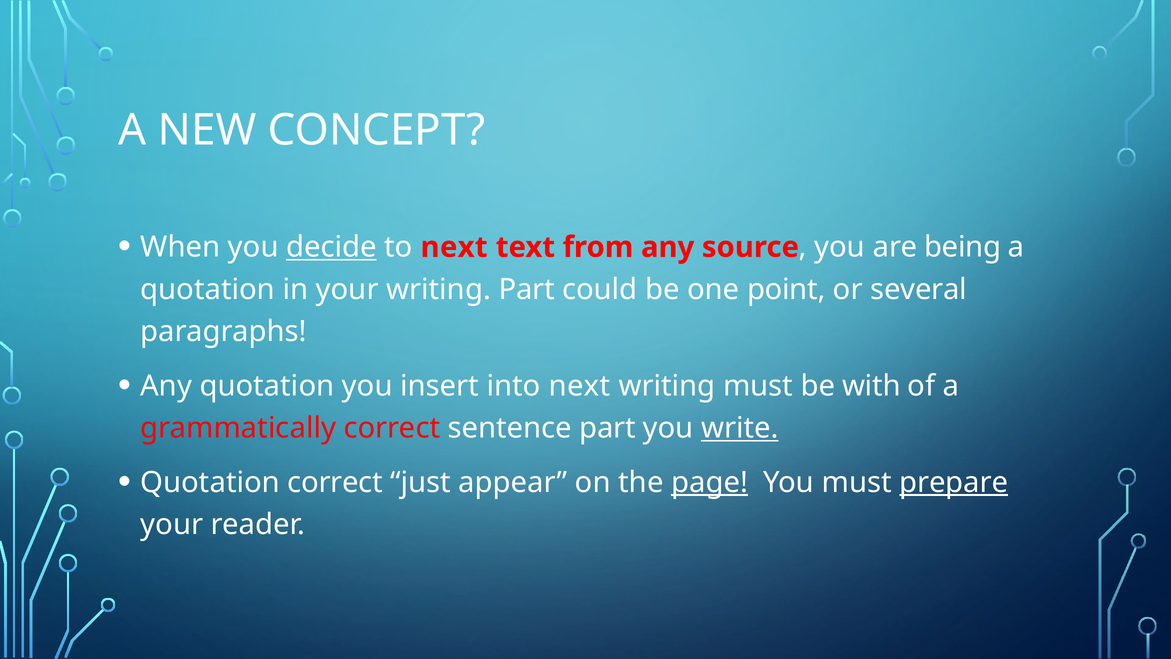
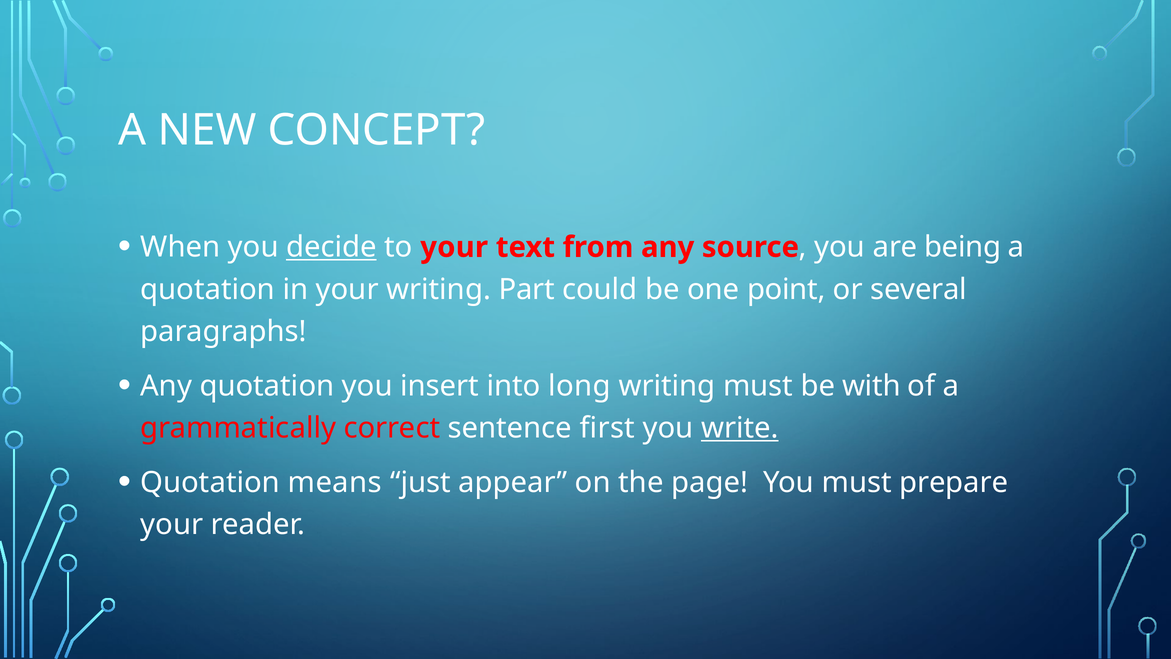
to next: next -> your
into next: next -> long
sentence part: part -> first
Quotation correct: correct -> means
page underline: present -> none
prepare underline: present -> none
